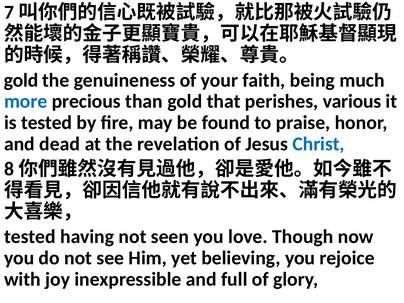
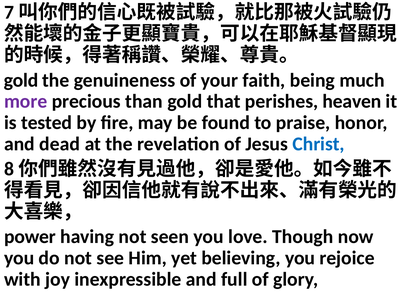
more colour: blue -> purple
various: various -> heaven
tested at (30, 237): tested -> power
